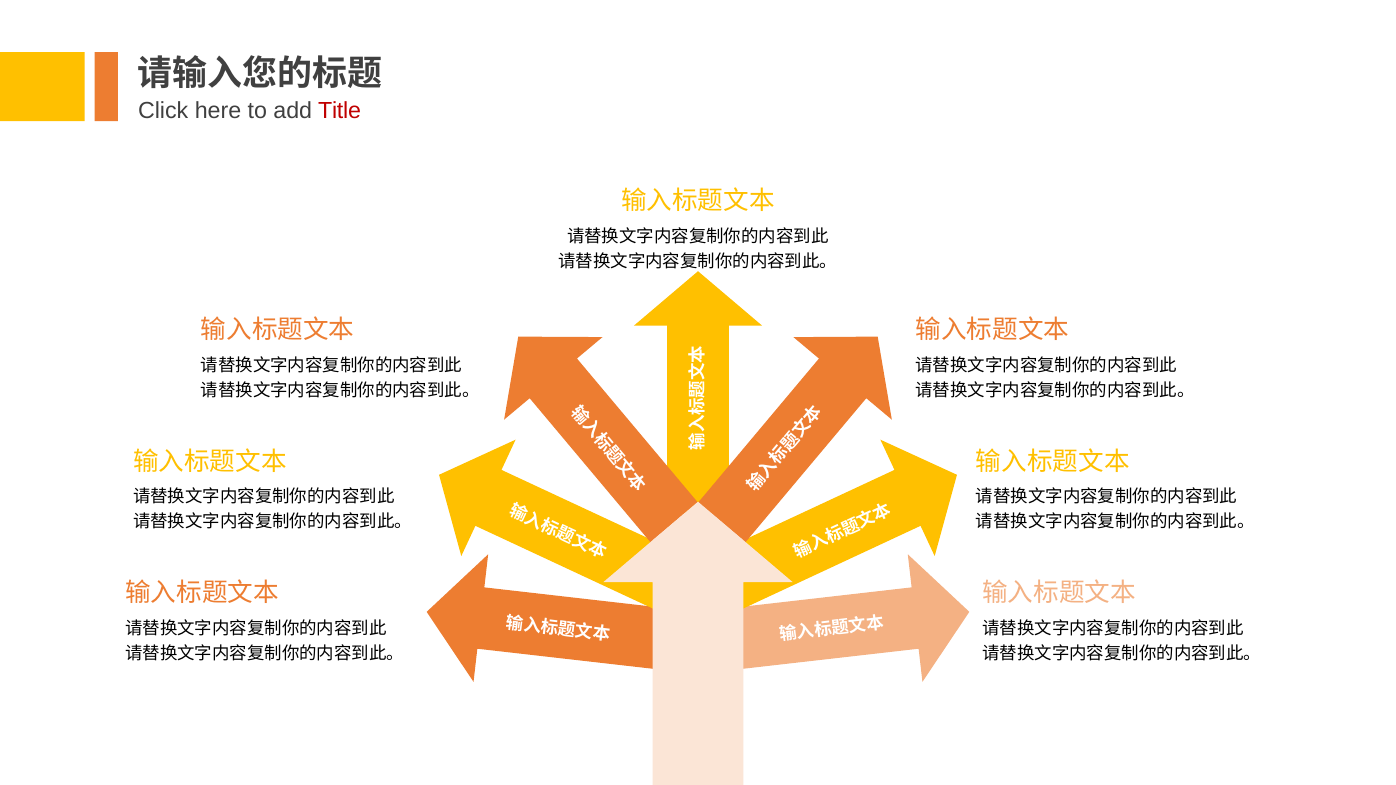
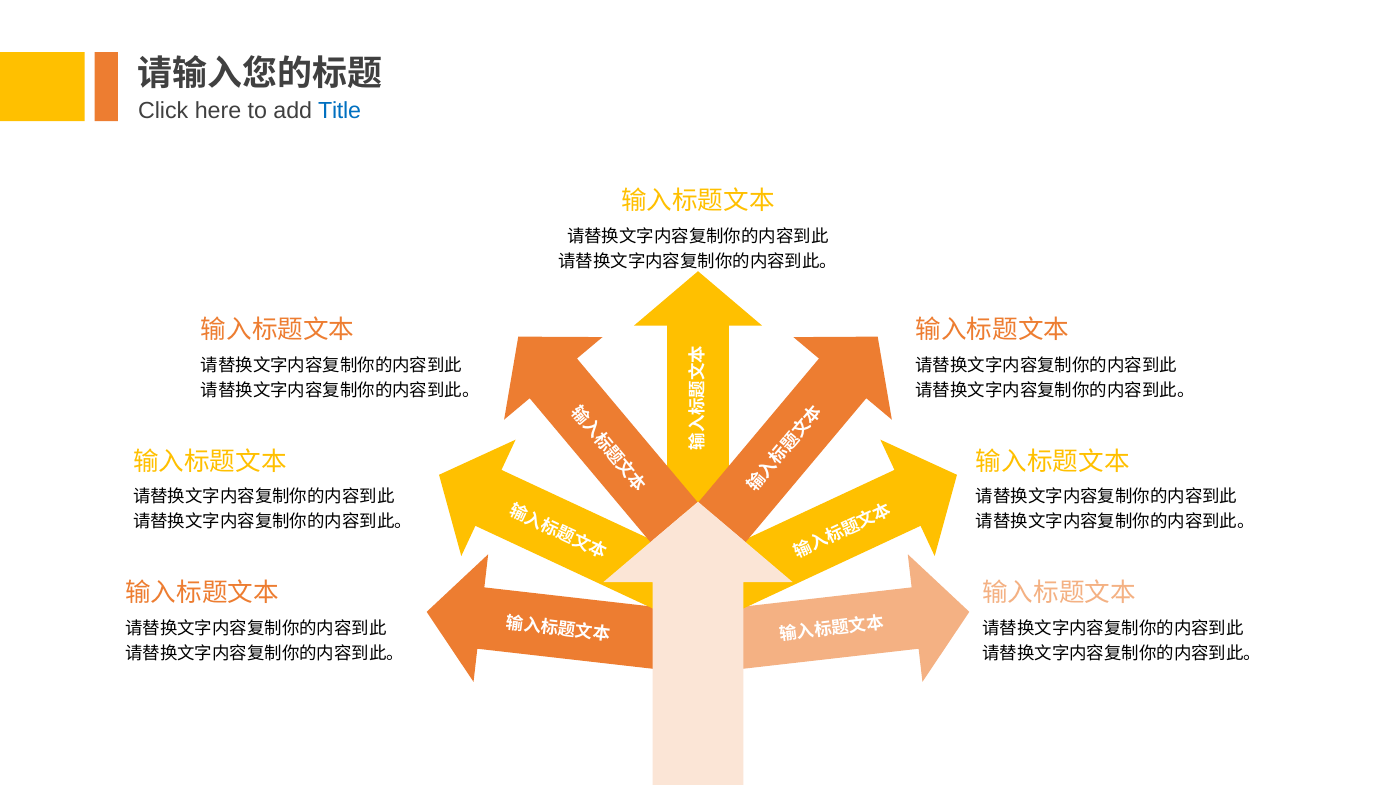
Title colour: red -> blue
